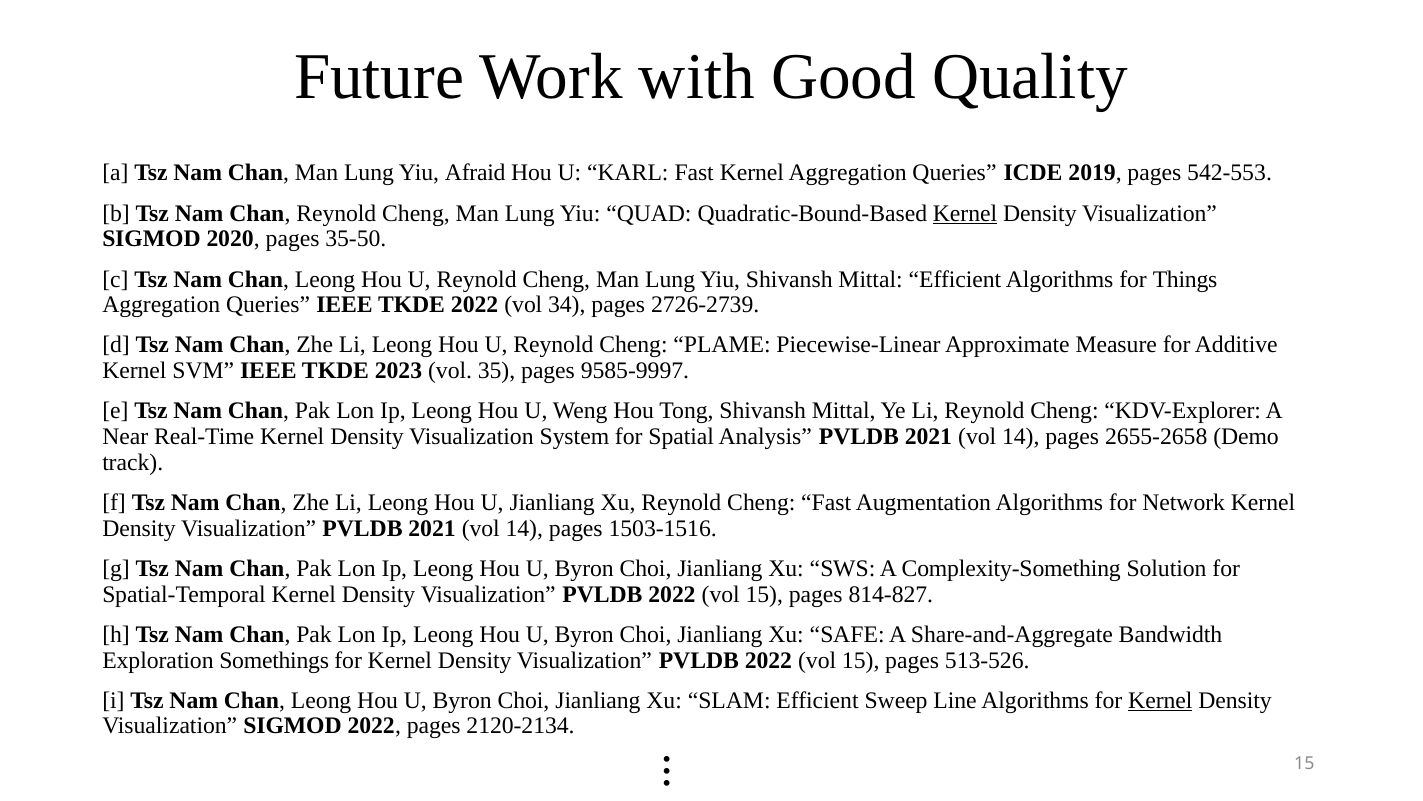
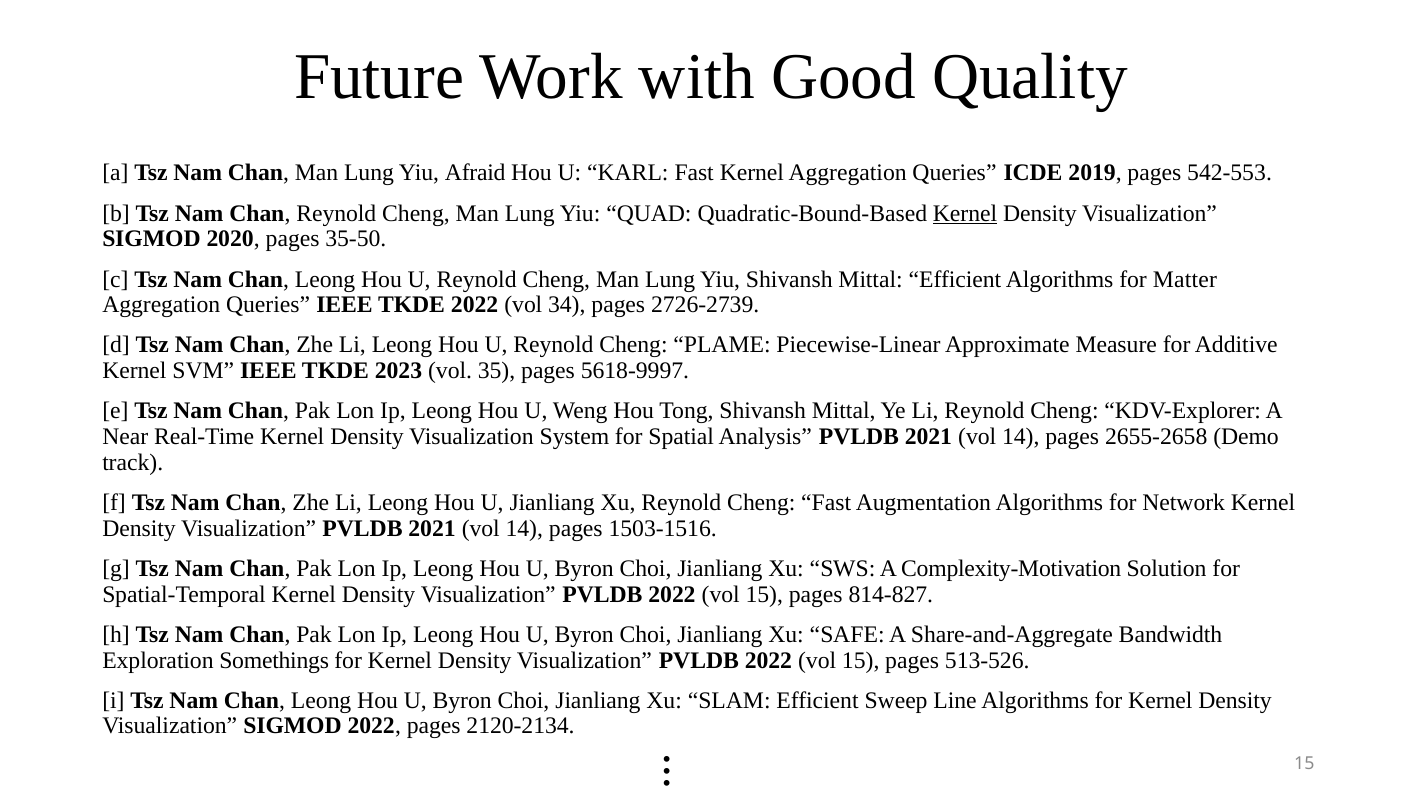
Things: Things -> Matter
9585-9997: 9585-9997 -> 5618-9997
Complexity-Something: Complexity-Something -> Complexity-Motivation
Kernel at (1160, 700) underline: present -> none
